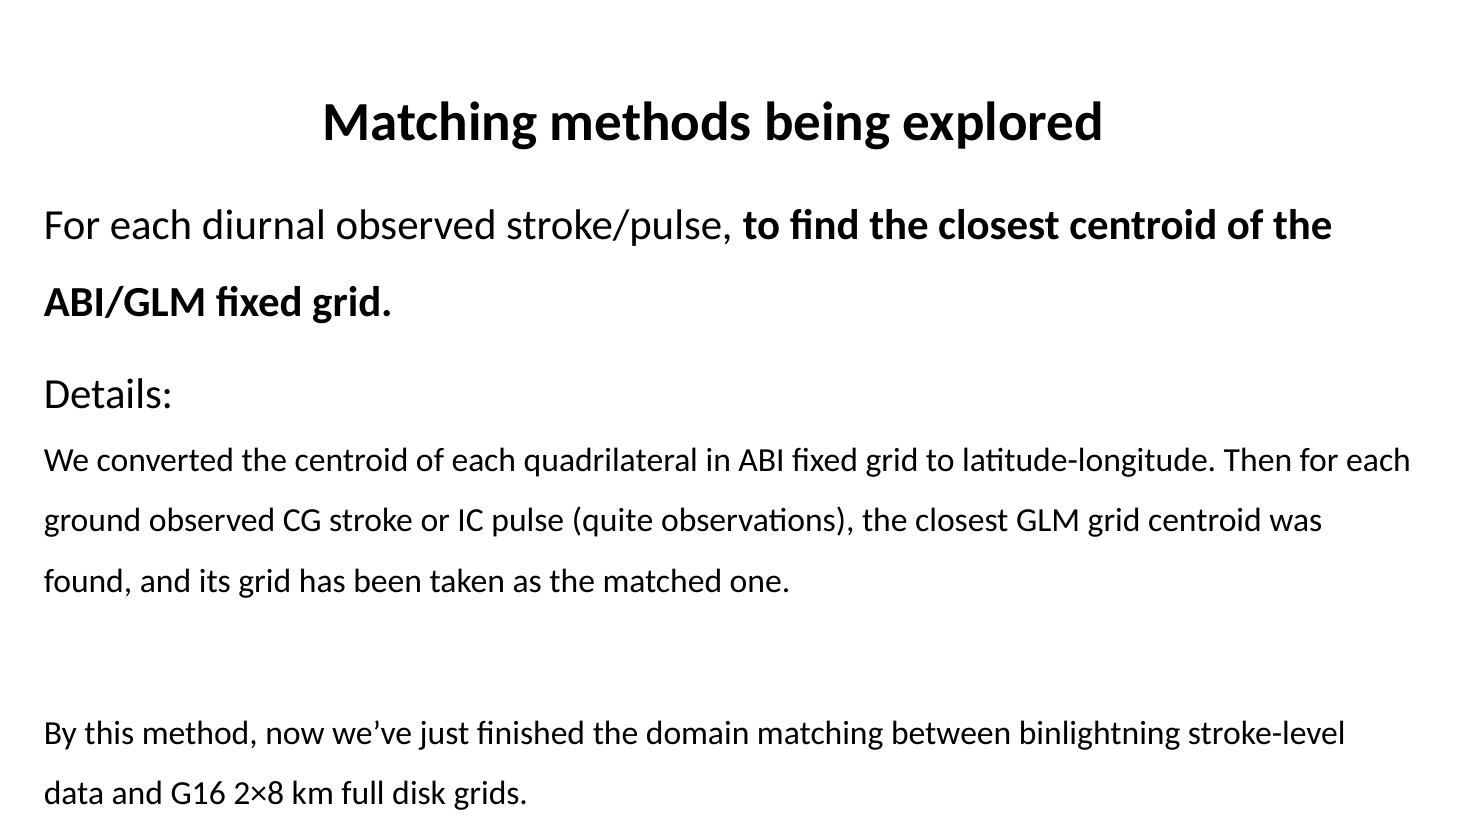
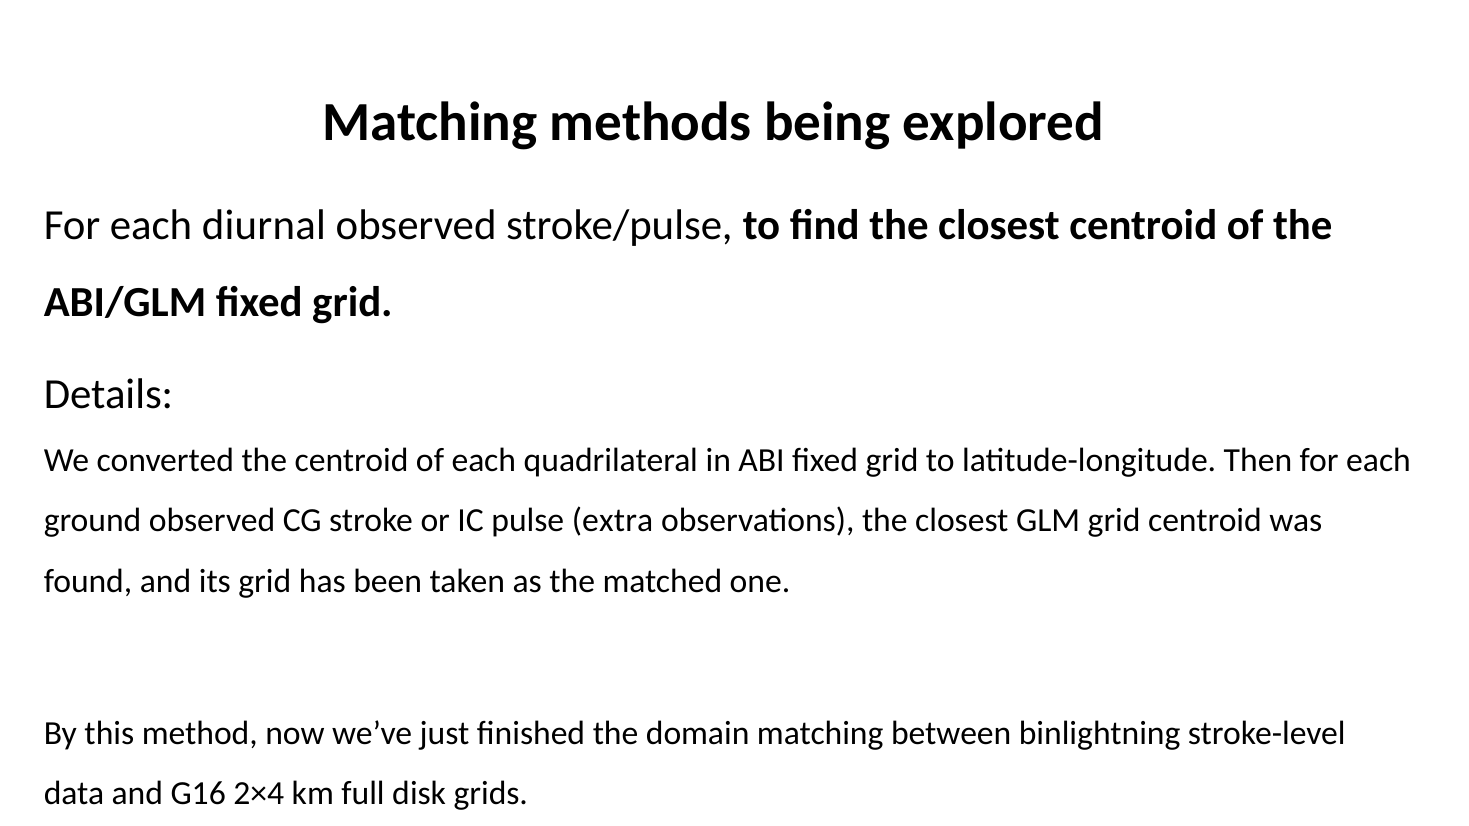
quite: quite -> extra
2×8: 2×8 -> 2×4
